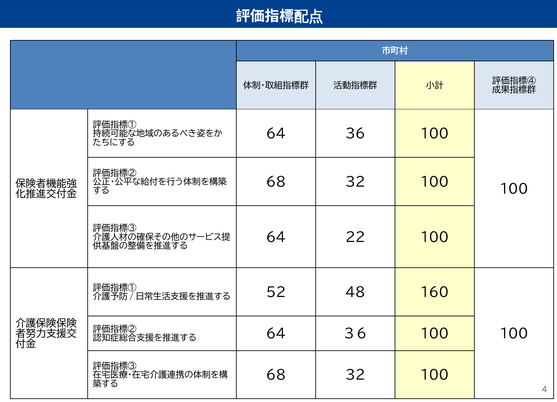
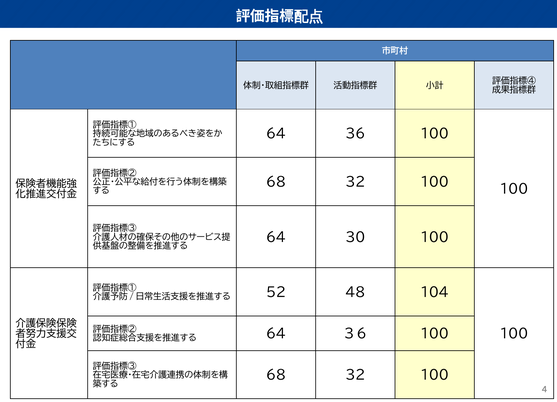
22: 22 -> 30
160: 160 -> 104
